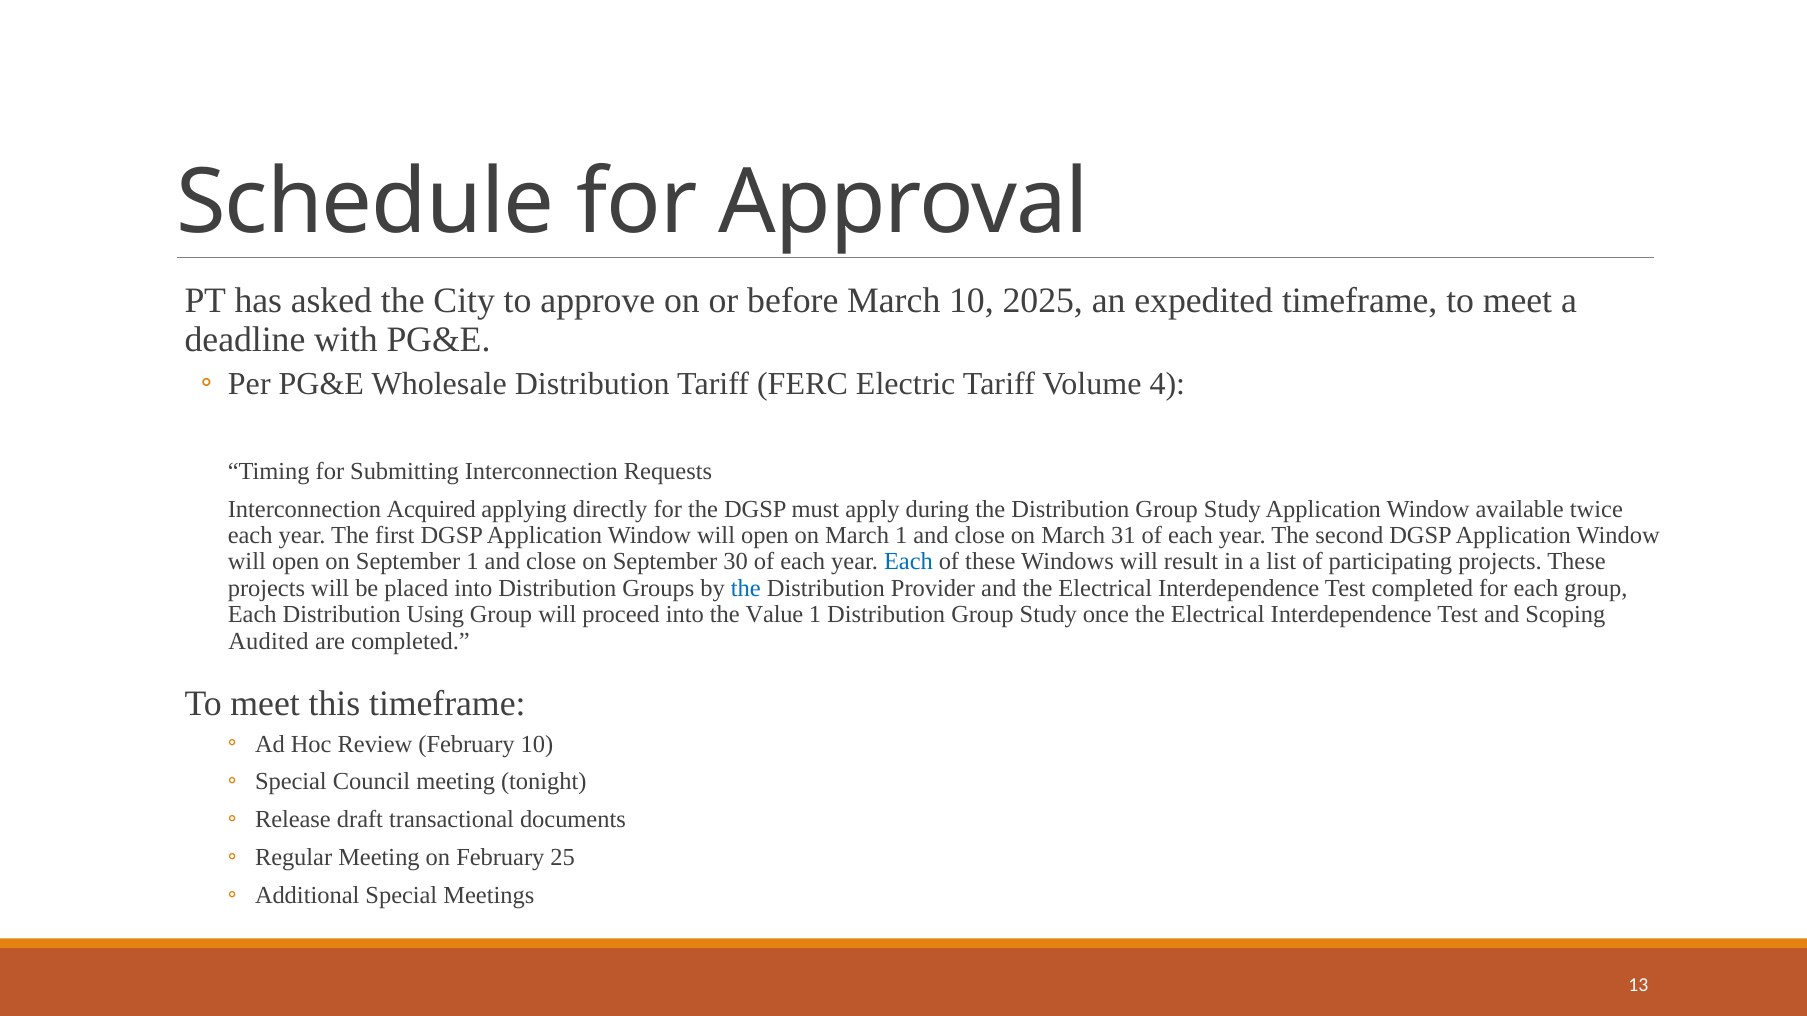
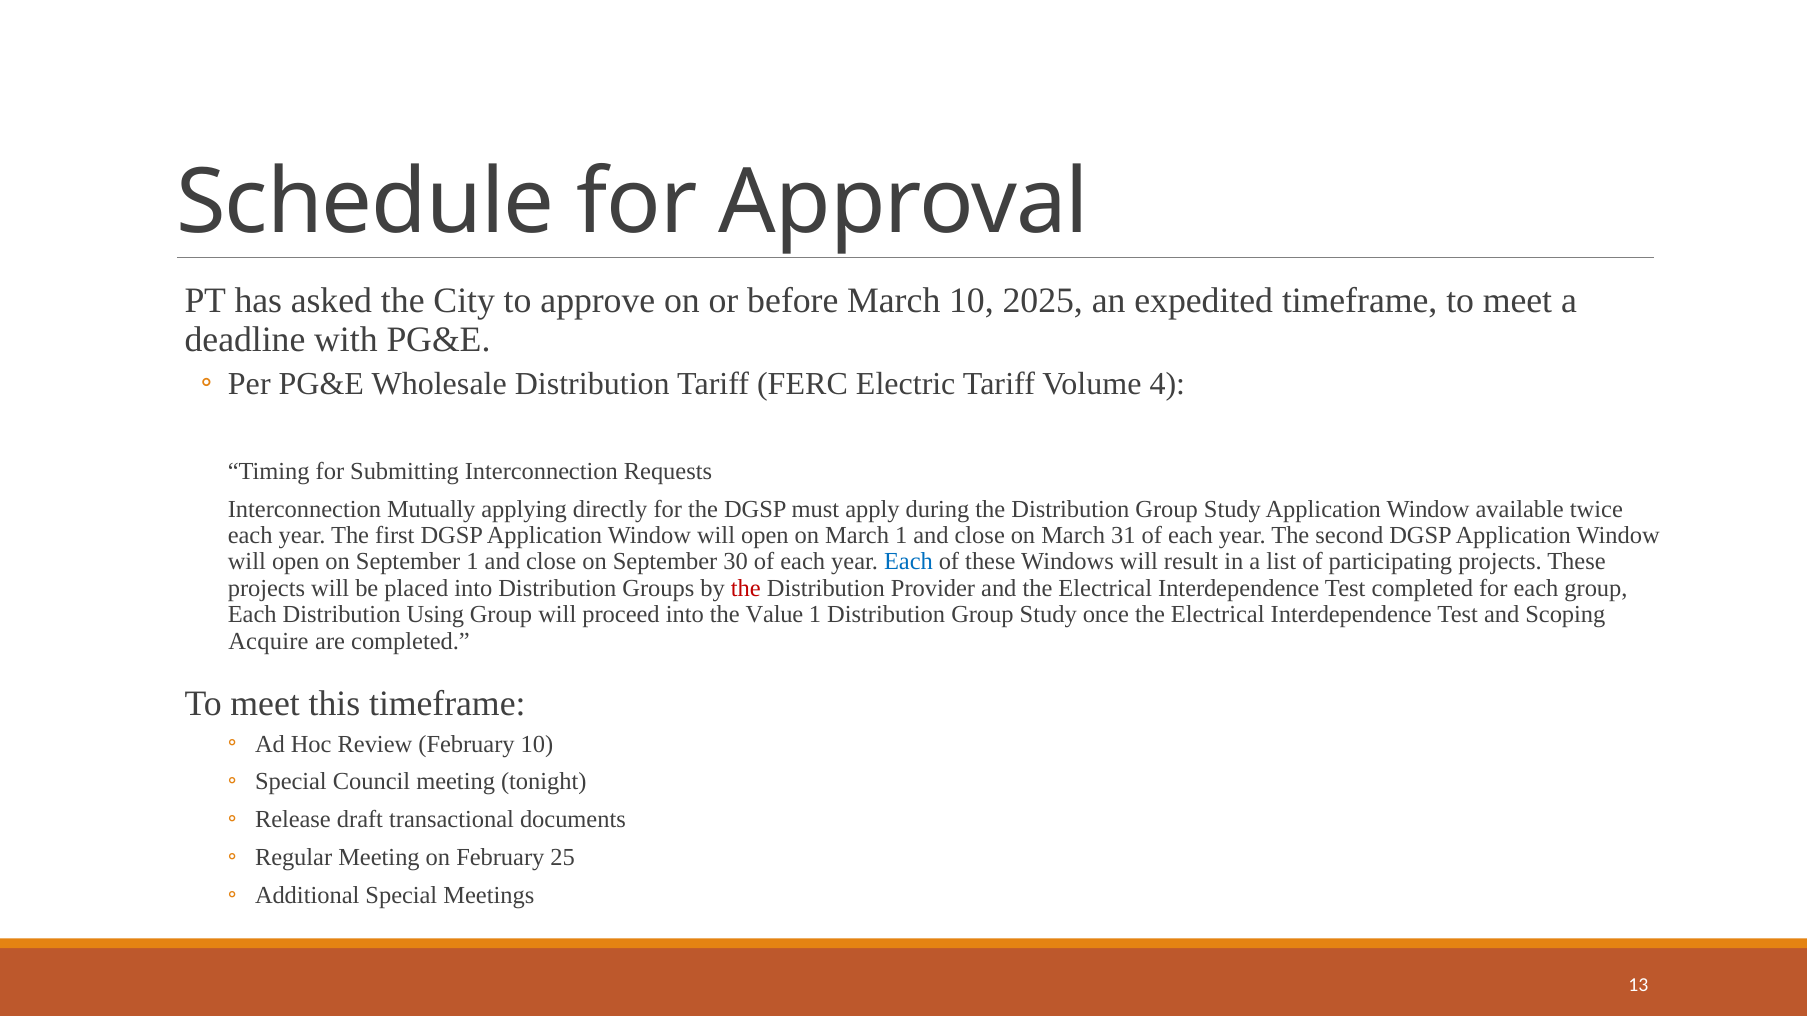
Acquired: Acquired -> Mutually
the at (746, 589) colour: blue -> red
Audited: Audited -> Acquire
